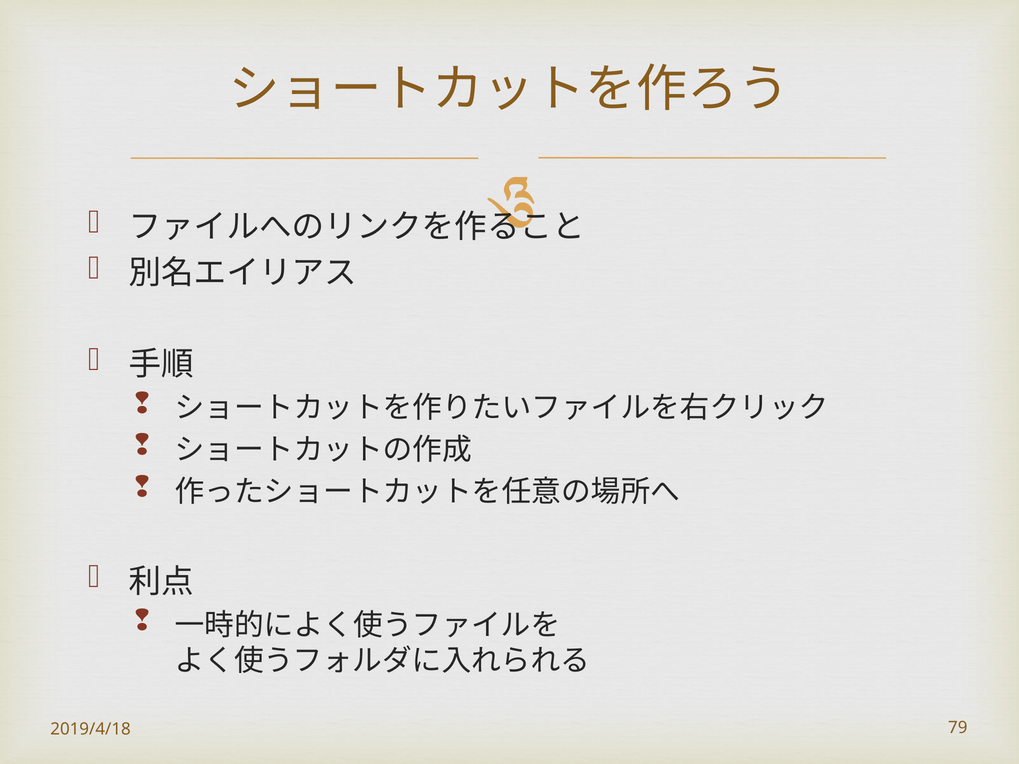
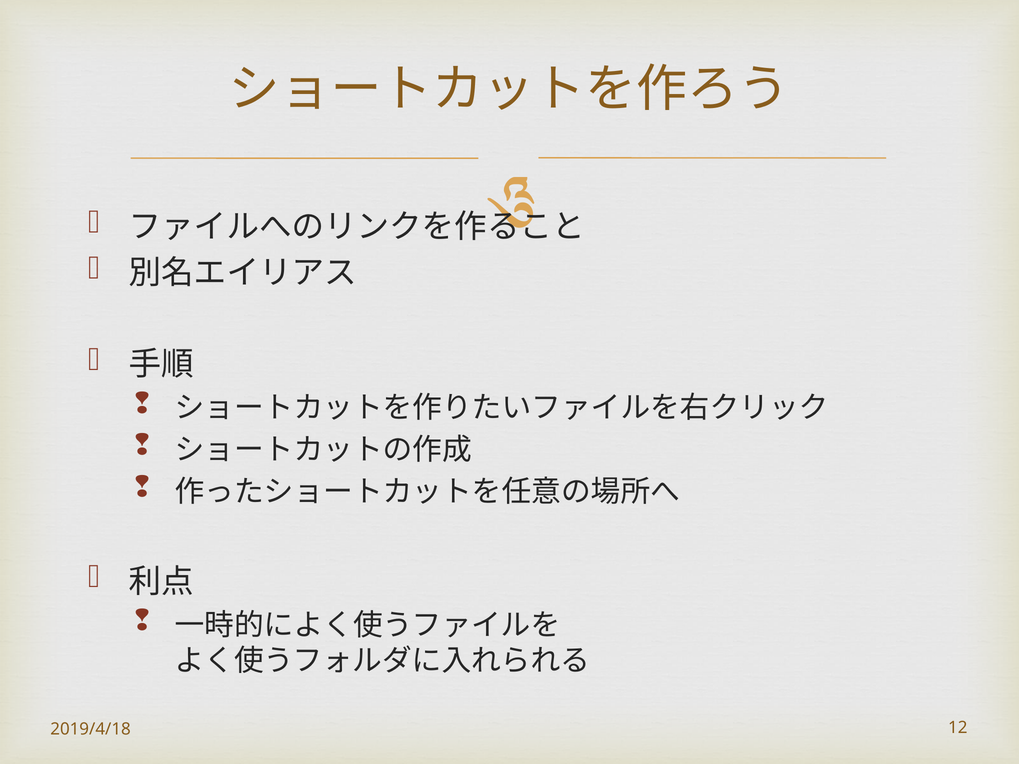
79: 79 -> 12
